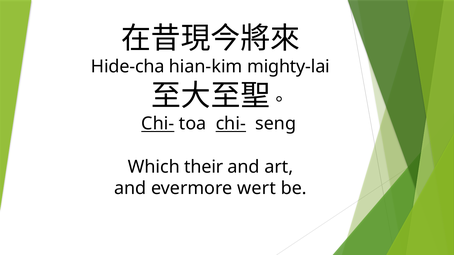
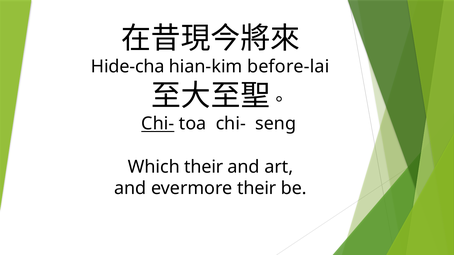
mighty-lai: mighty-lai -> before-lai
chi- at (231, 124) underline: present -> none
evermore wert: wert -> their
